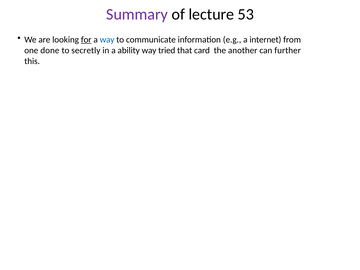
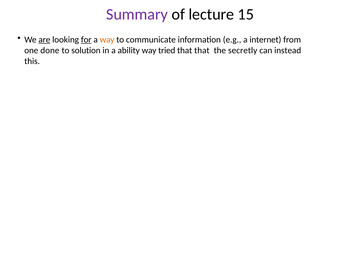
53: 53 -> 15
are underline: none -> present
way at (107, 40) colour: blue -> orange
secretly: secretly -> solution
that card: card -> that
another: another -> secretly
further: further -> instead
